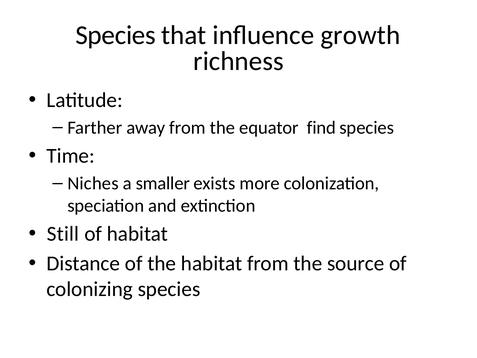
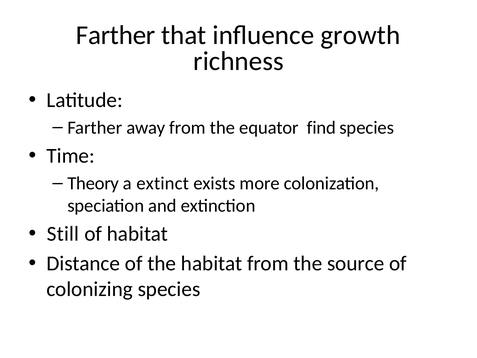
Species at (116, 35): Species -> Farther
Niches: Niches -> Theory
smaller: smaller -> extinct
